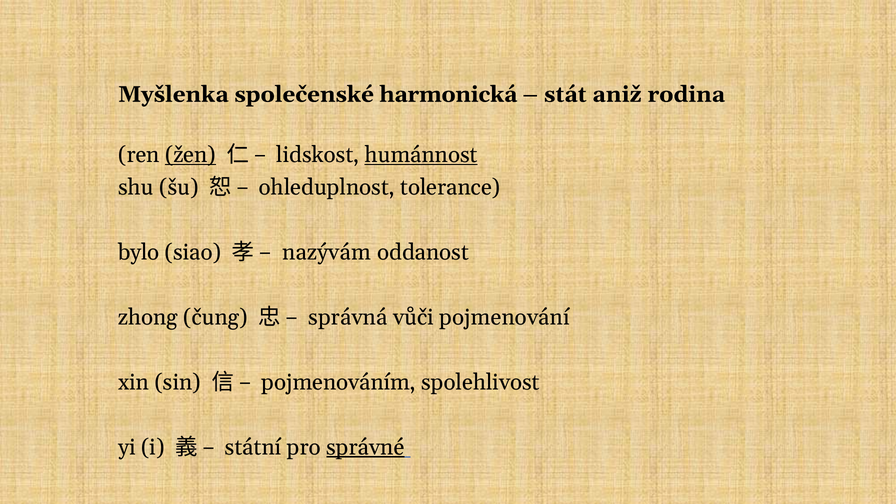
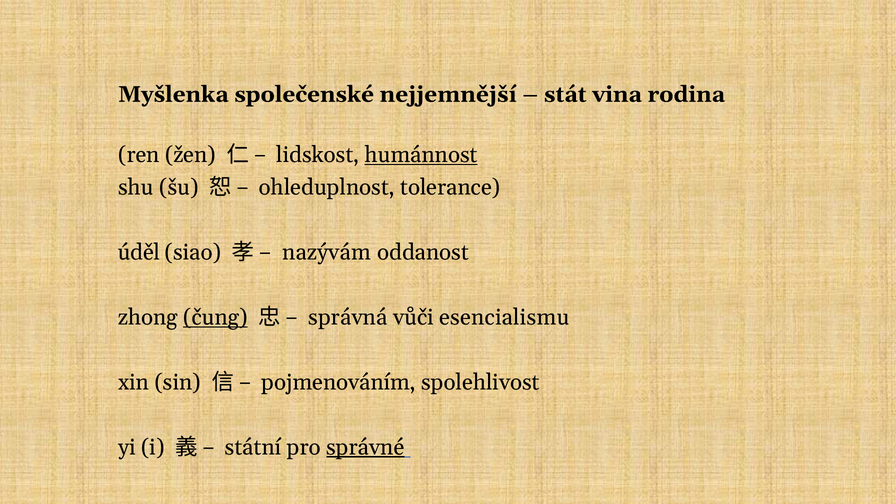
harmonická: harmonická -> nejjemnější
aniž: aniž -> vina
žen underline: present -> none
bylo: bylo -> úděl
čung underline: none -> present
pojmenování: pojmenování -> esencialismu
